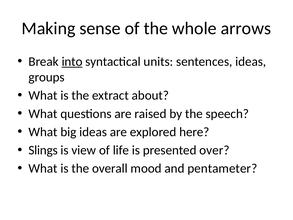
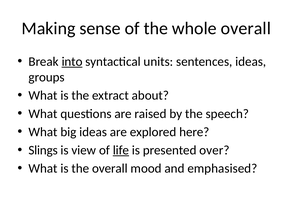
whole arrows: arrows -> overall
life underline: none -> present
pentameter: pentameter -> emphasised
